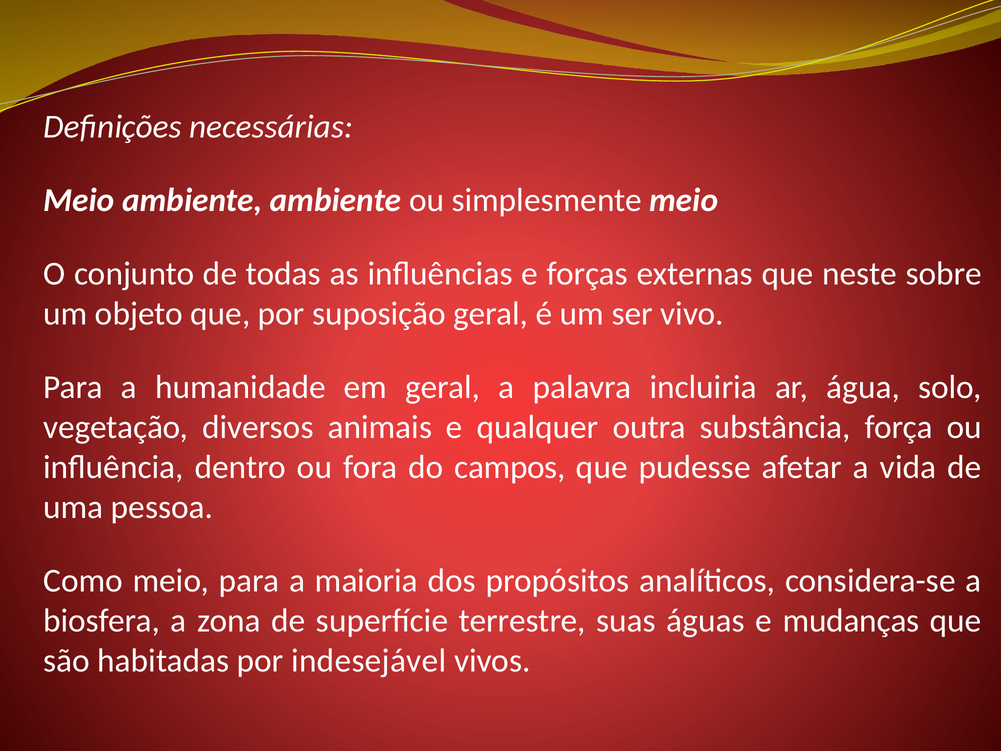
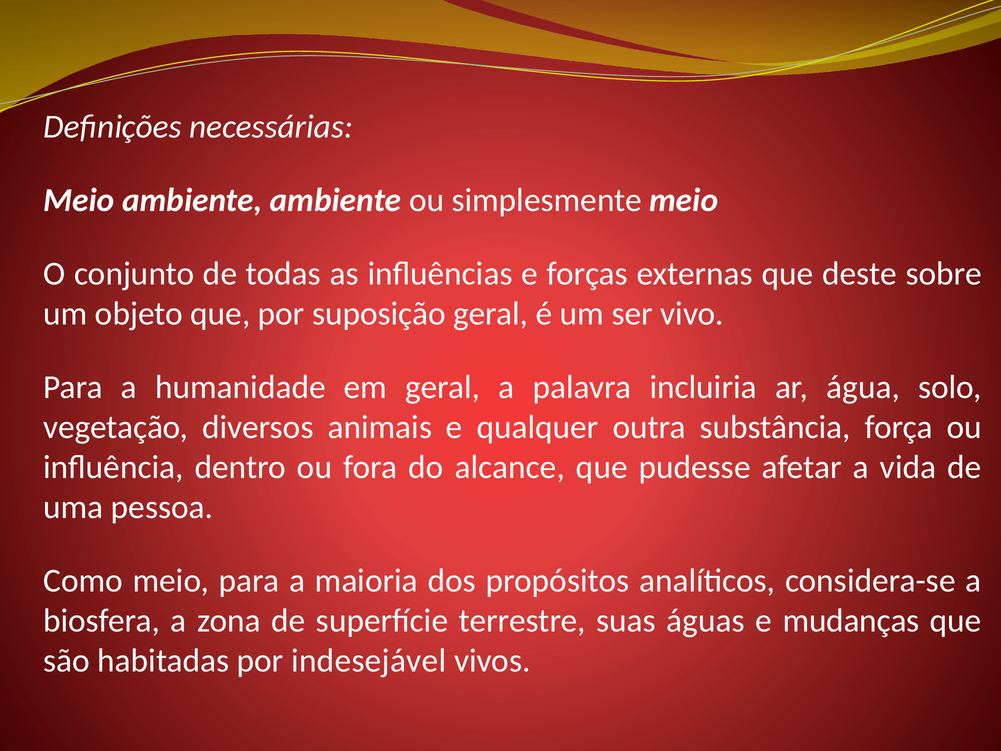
neste: neste -> deste
campos: campos -> alcance
